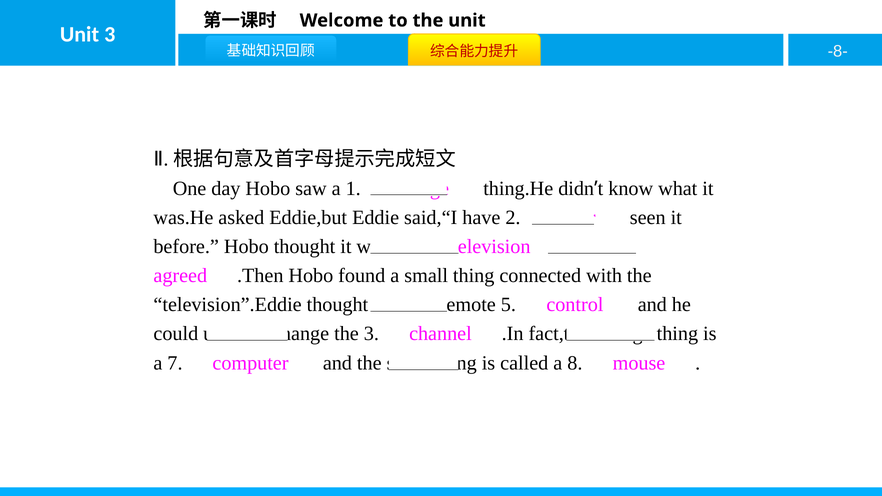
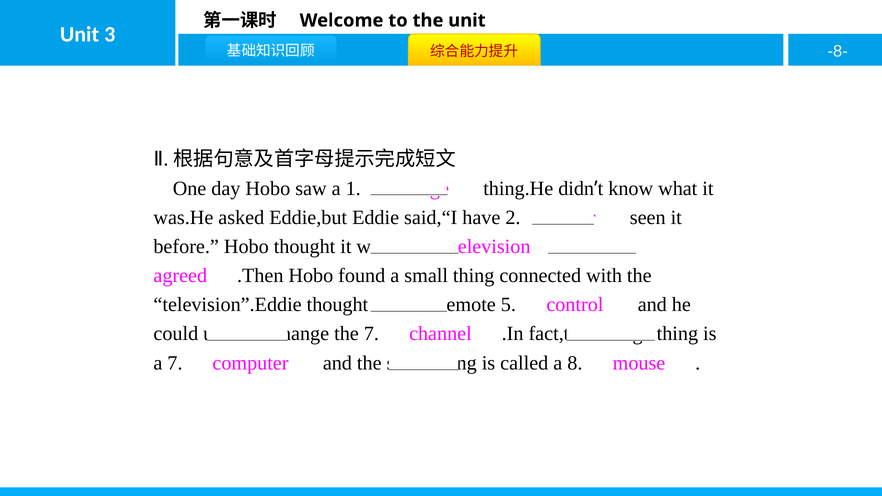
the 3: 3 -> 7
